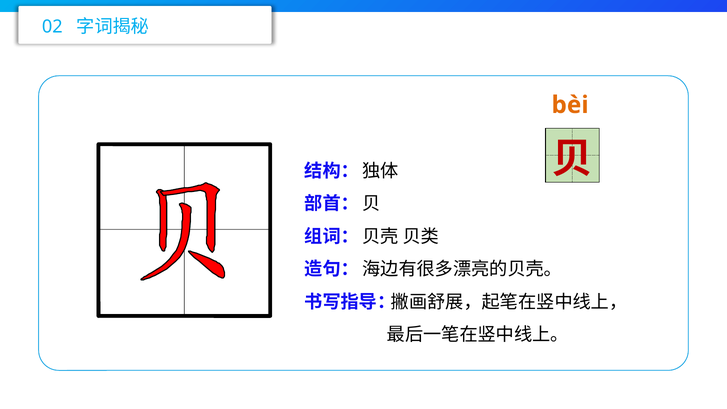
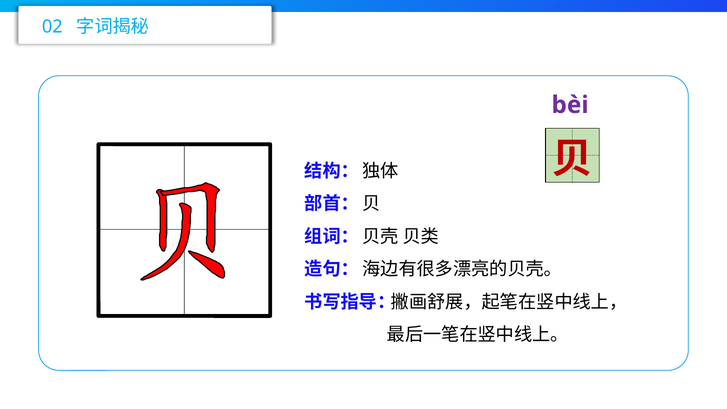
bèi colour: orange -> purple
